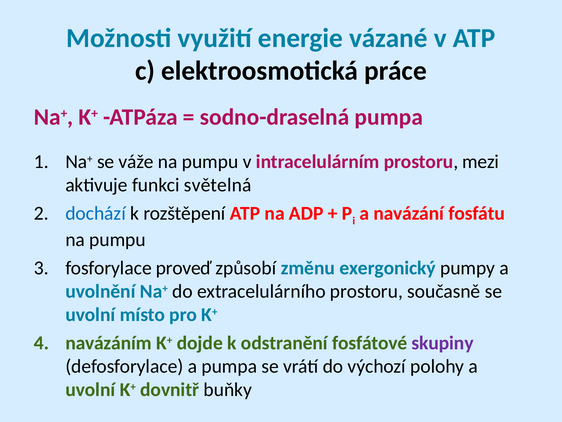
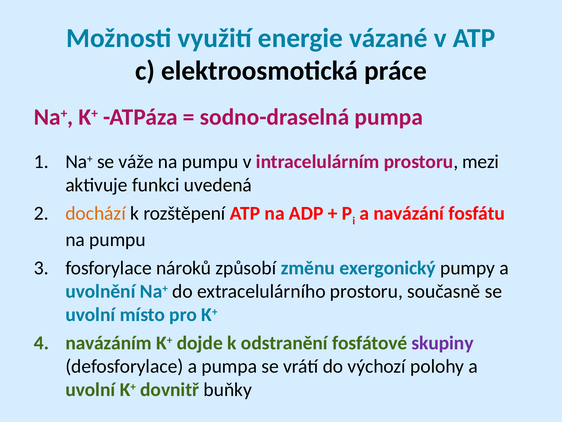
světelná: světelná -> uvedená
dochází colour: blue -> orange
proveď: proveď -> nároků
